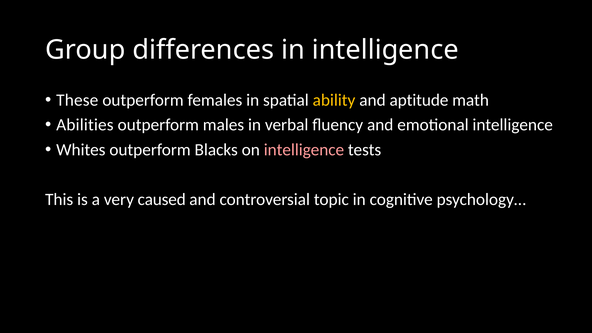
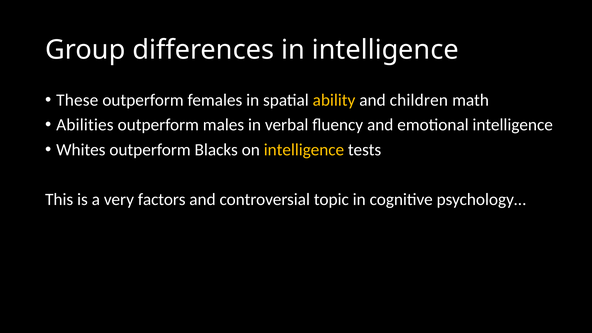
aptitude: aptitude -> children
intelligence at (304, 150) colour: pink -> yellow
caused: caused -> factors
